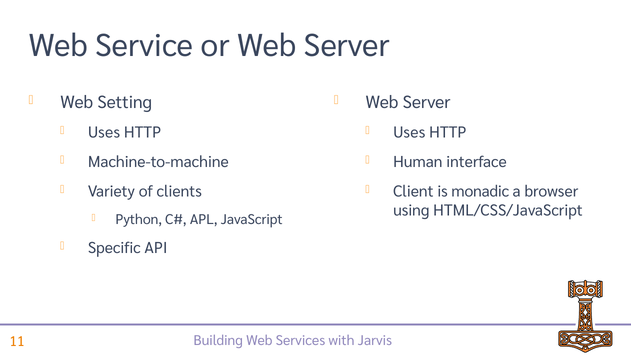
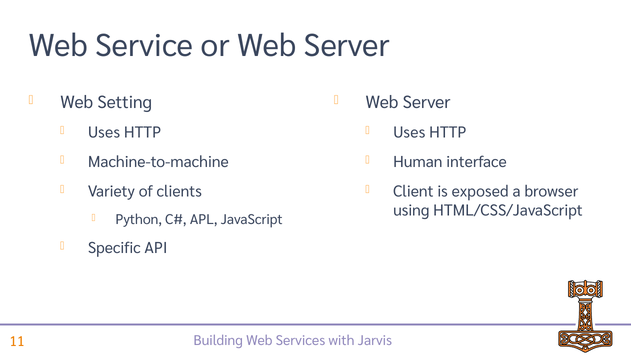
monadic: monadic -> exposed
